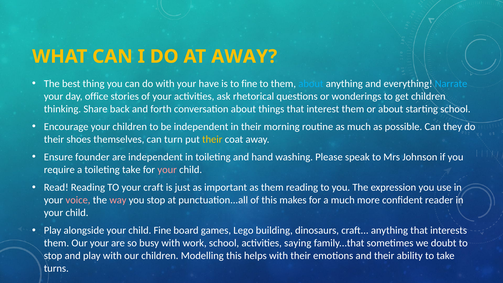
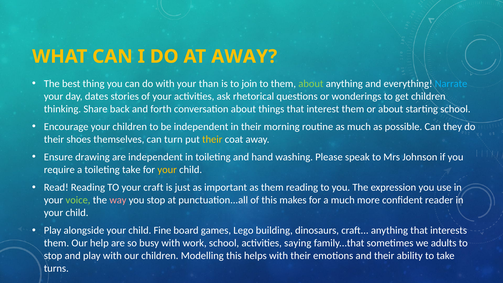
have: have -> than
to fine: fine -> join
about at (311, 84) colour: light blue -> light green
office: office -> dates
founder: founder -> drawing
your at (167, 170) colour: pink -> yellow
voice colour: pink -> light green
Our your: your -> help
doubt: doubt -> adults
